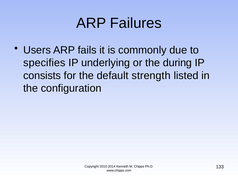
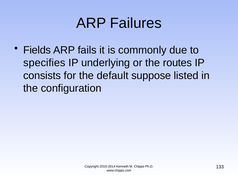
Users: Users -> Fields
during: during -> routes
strength: strength -> suppose
